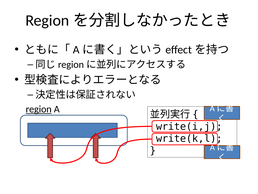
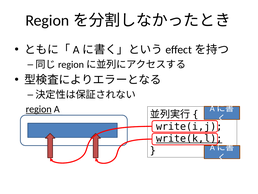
write(k,l underline: none -> present
